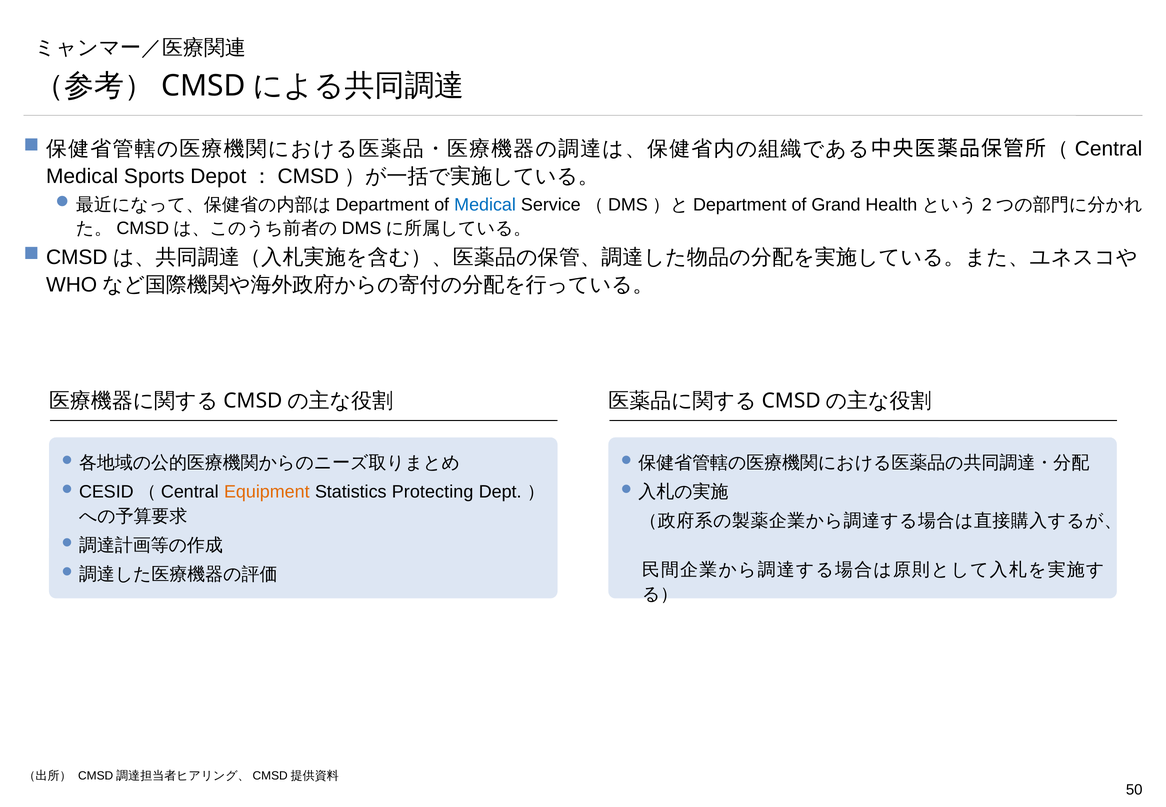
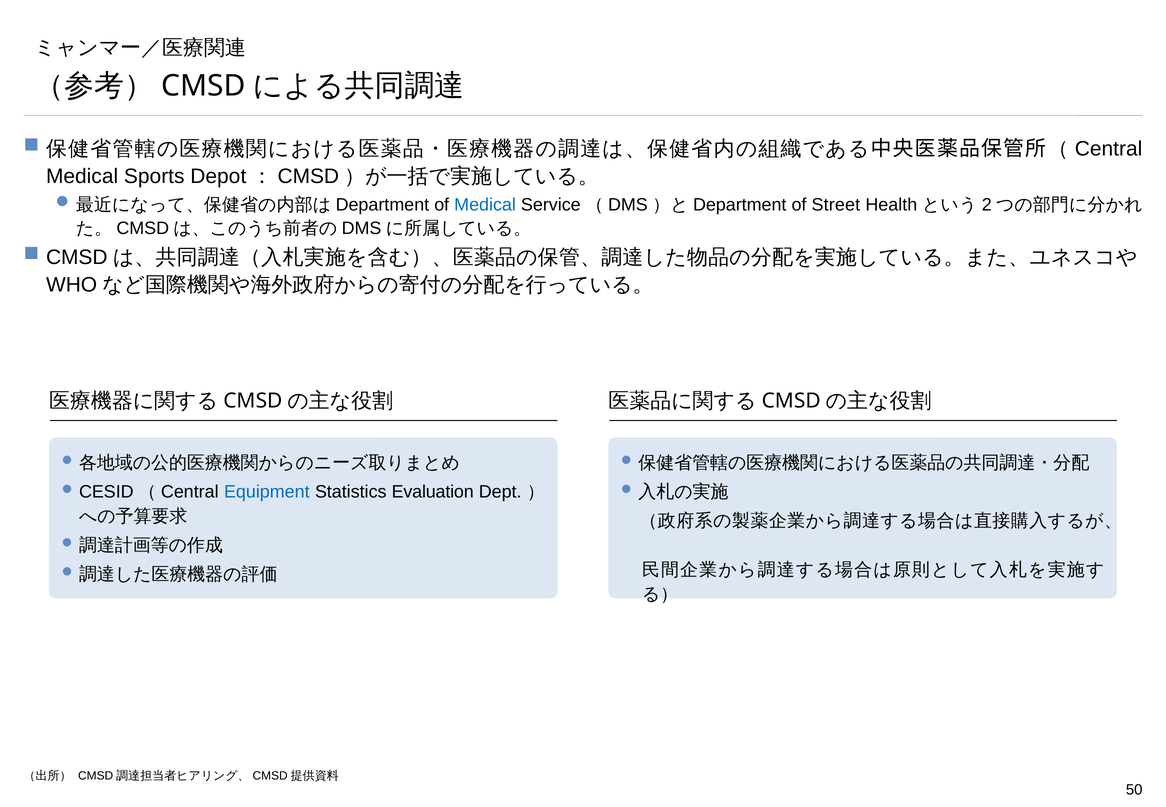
Grand: Grand -> Street
Equipment colour: orange -> blue
Protecting: Protecting -> Evaluation
